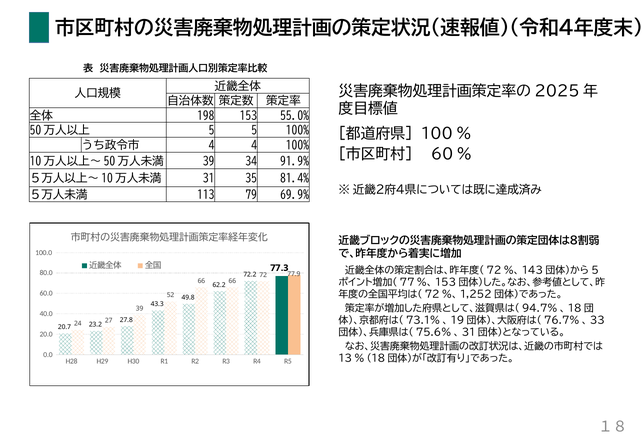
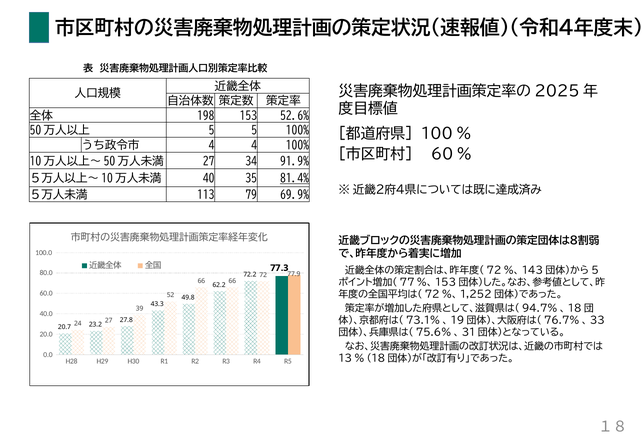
55.0%: 55.0% -> 52.6%
39 at (209, 162): 39 -> 27
31: 31 -> 40
81.4% underline: none -> present
